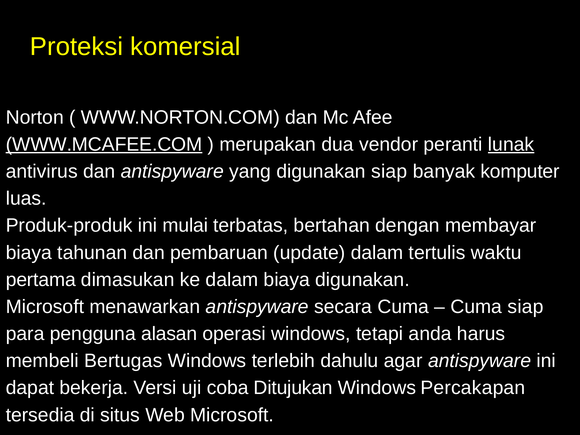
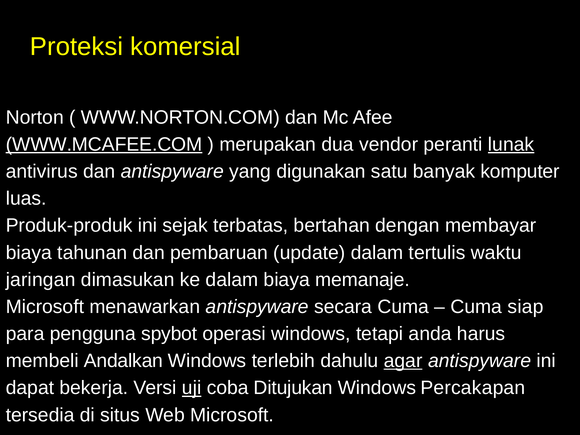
digunakan siap: siap -> satu
mulai: mulai -> sejak
pertama: pertama -> jaringan
biaya digunakan: digunakan -> memanaje
alasan: alasan -> spybot
Bertugas: Bertugas -> Andalkan
agar underline: none -> present
uji underline: none -> present
